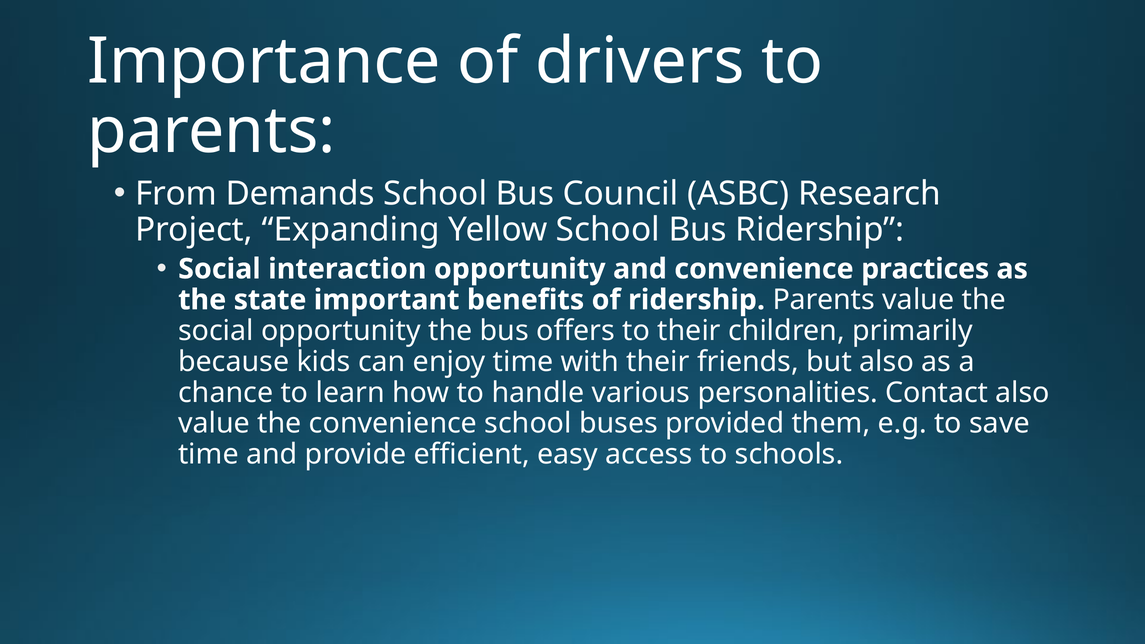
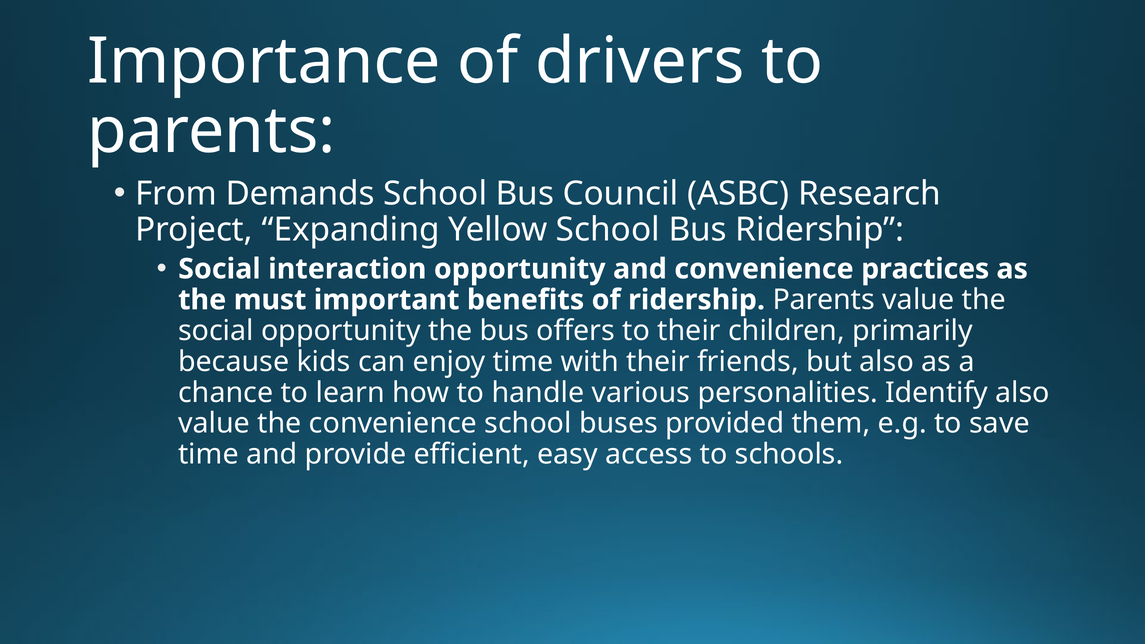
state: state -> must
Contact: Contact -> Identify
